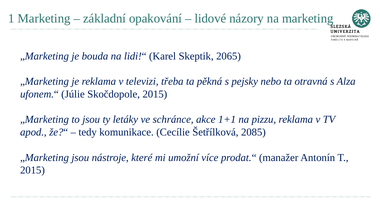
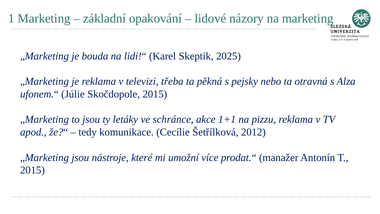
2065: 2065 -> 2025
2085: 2085 -> 2012
